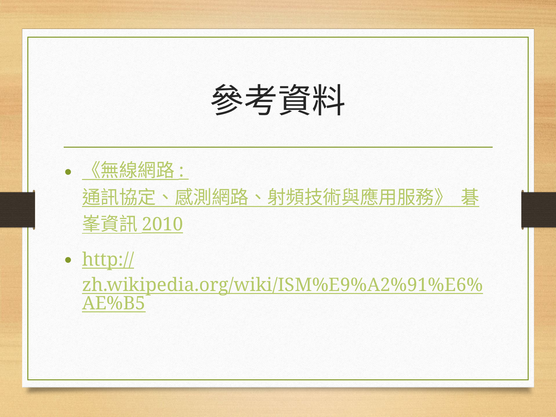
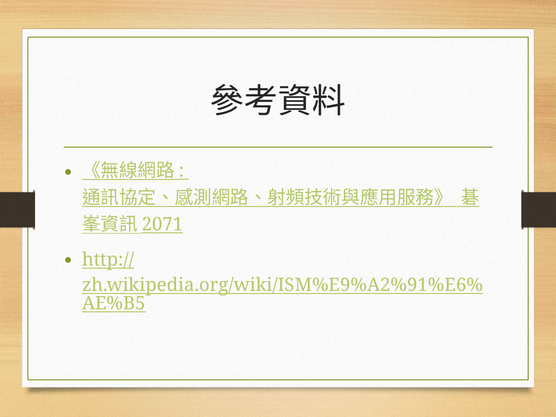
2010: 2010 -> 2071
